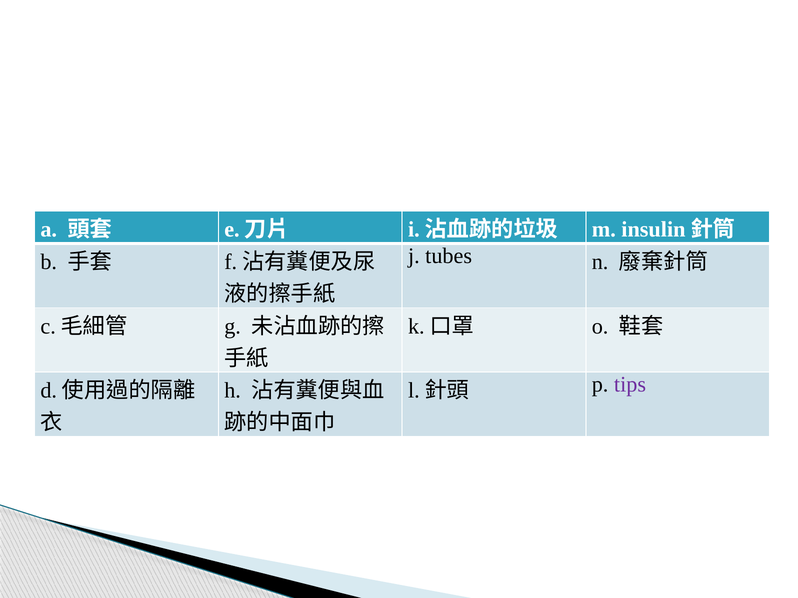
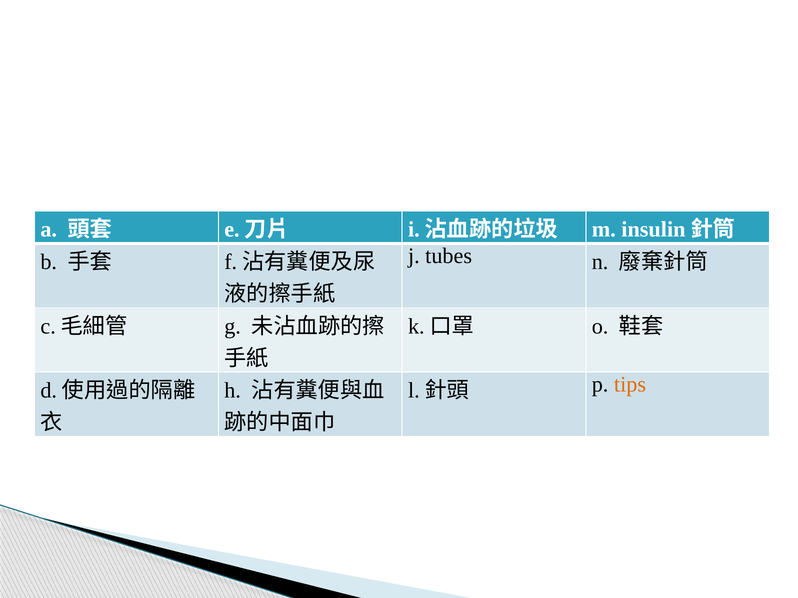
tips colour: purple -> orange
